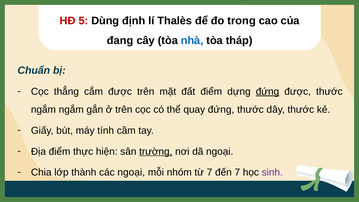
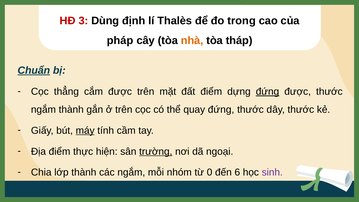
5: 5 -> 3
đang: đang -> pháp
nhà colour: blue -> orange
Chuẩn underline: none -> present
ngắm ngắm: ngắm -> thành
máy underline: none -> present
các ngoại: ngoại -> ngắm
từ 7: 7 -> 0
đến 7: 7 -> 6
